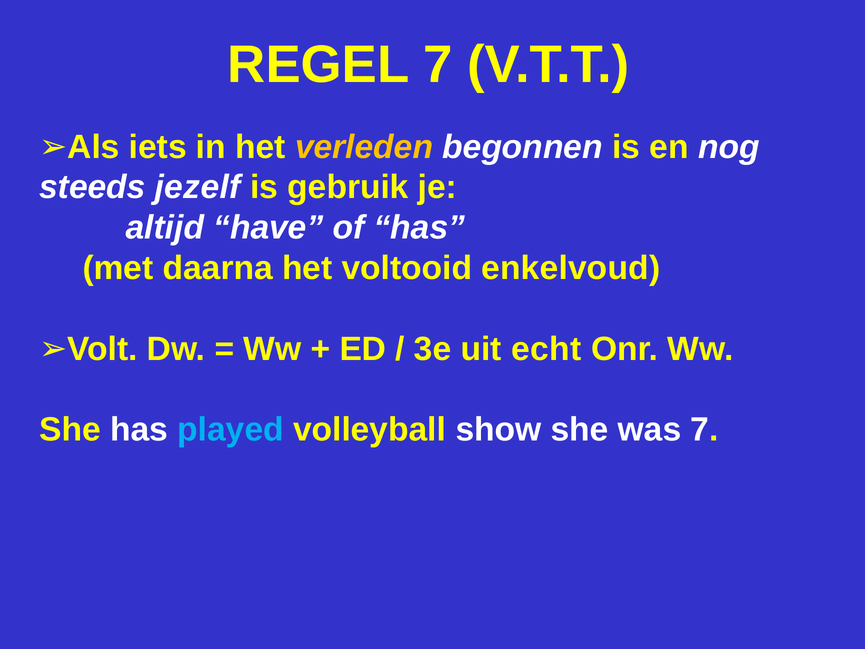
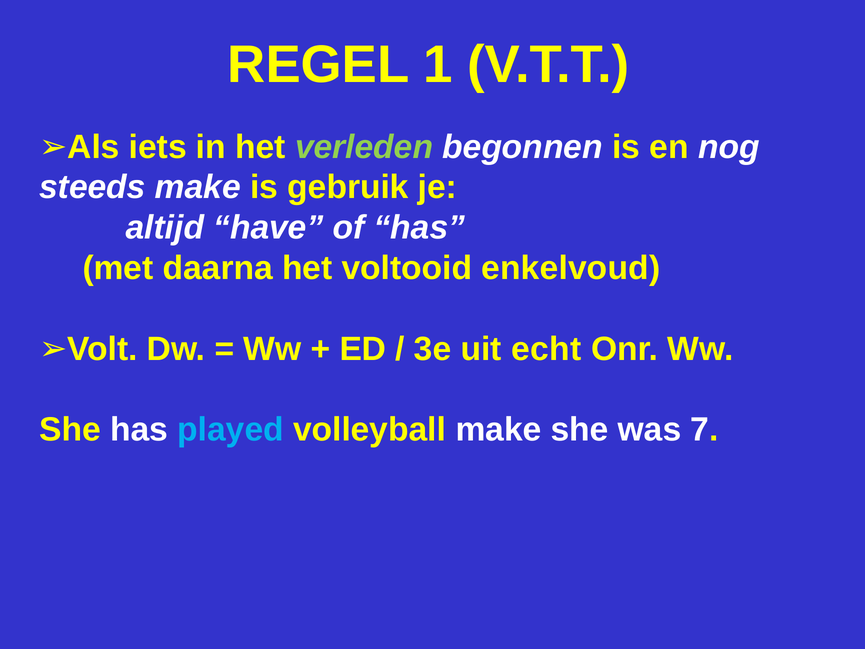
REGEL 7: 7 -> 1
verleden colour: yellow -> light green
steeds jezelf: jezelf -> make
volleyball show: show -> make
